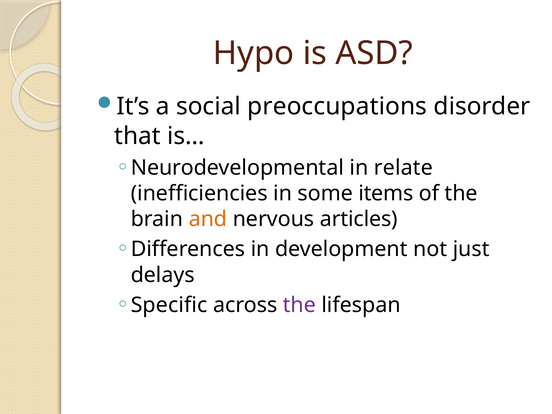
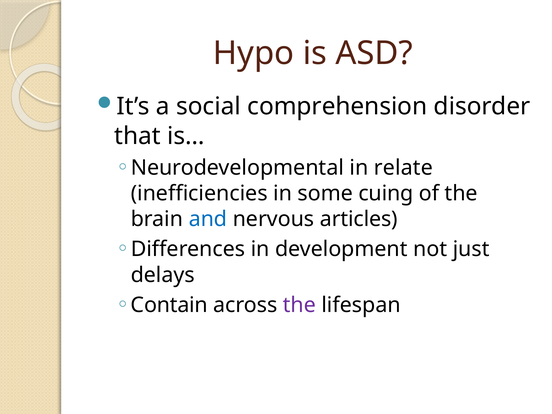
preoccupations: preoccupations -> comprehension
items: items -> cuing
and colour: orange -> blue
Specific: Specific -> Contain
